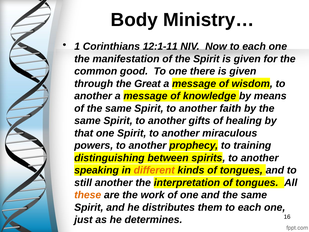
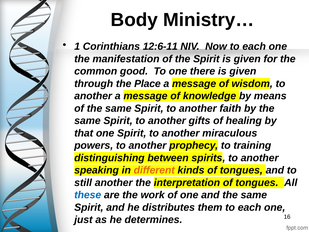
12:1-11: 12:1-11 -> 12:6-11
Great: Great -> Place
these colour: orange -> blue
